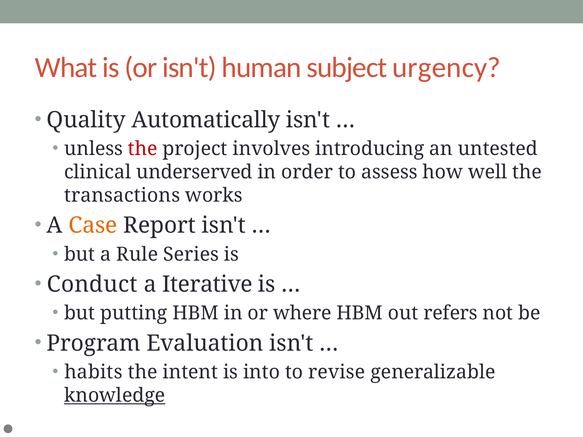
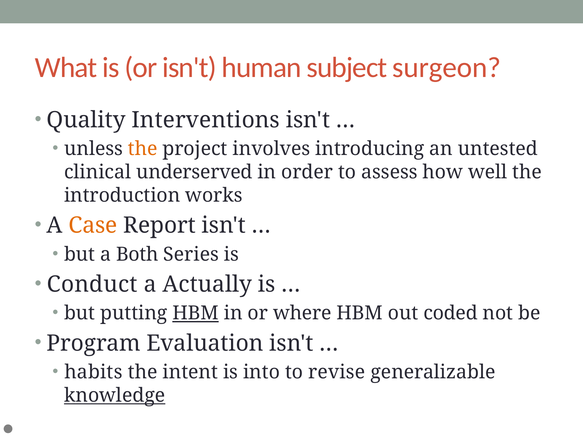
urgency: urgency -> surgeon
Automatically: Automatically -> Interventions
the at (143, 149) colour: red -> orange
transactions: transactions -> introduction
Rule: Rule -> Both
Iterative: Iterative -> Actually
HBM at (196, 313) underline: none -> present
refers: refers -> coded
